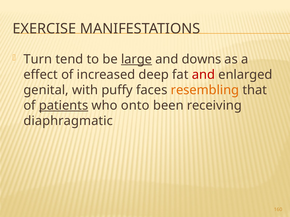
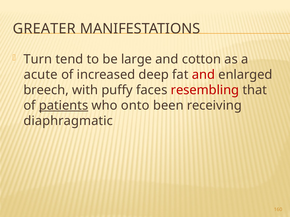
EXERCISE: EXERCISE -> GREATER
large underline: present -> none
downs: downs -> cotton
effect: effect -> acute
genital: genital -> breech
resembling colour: orange -> red
